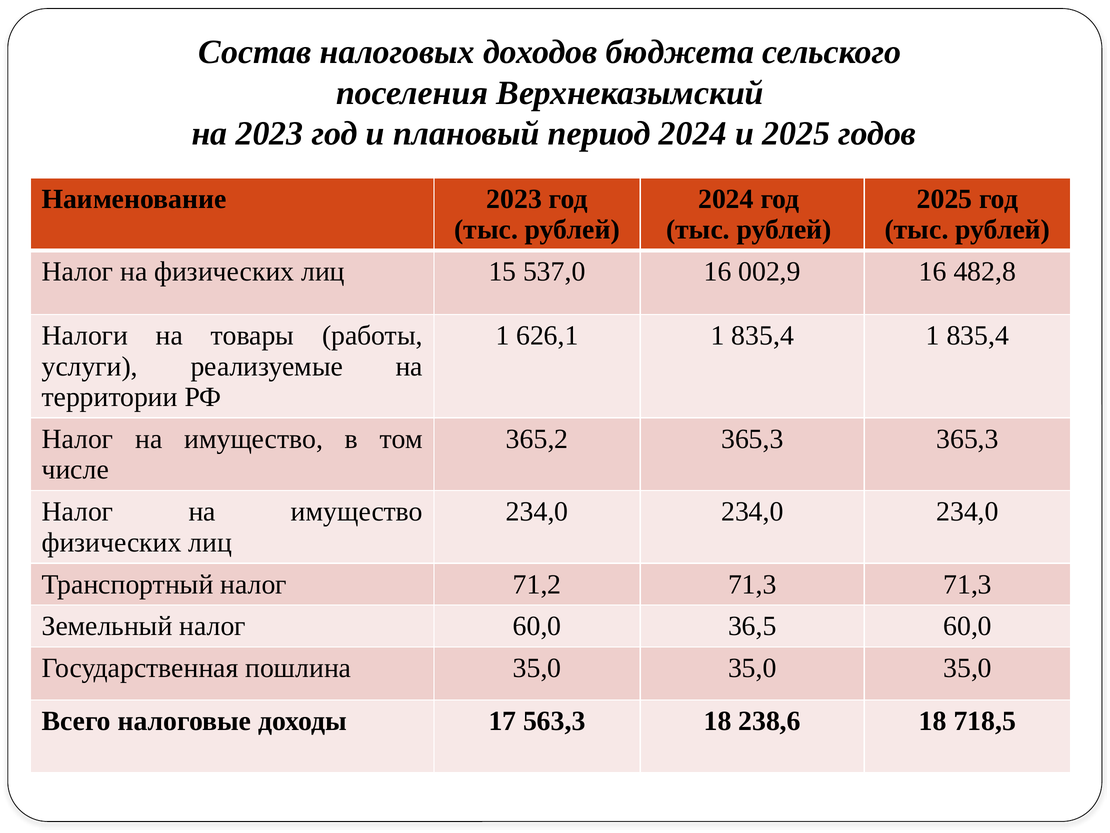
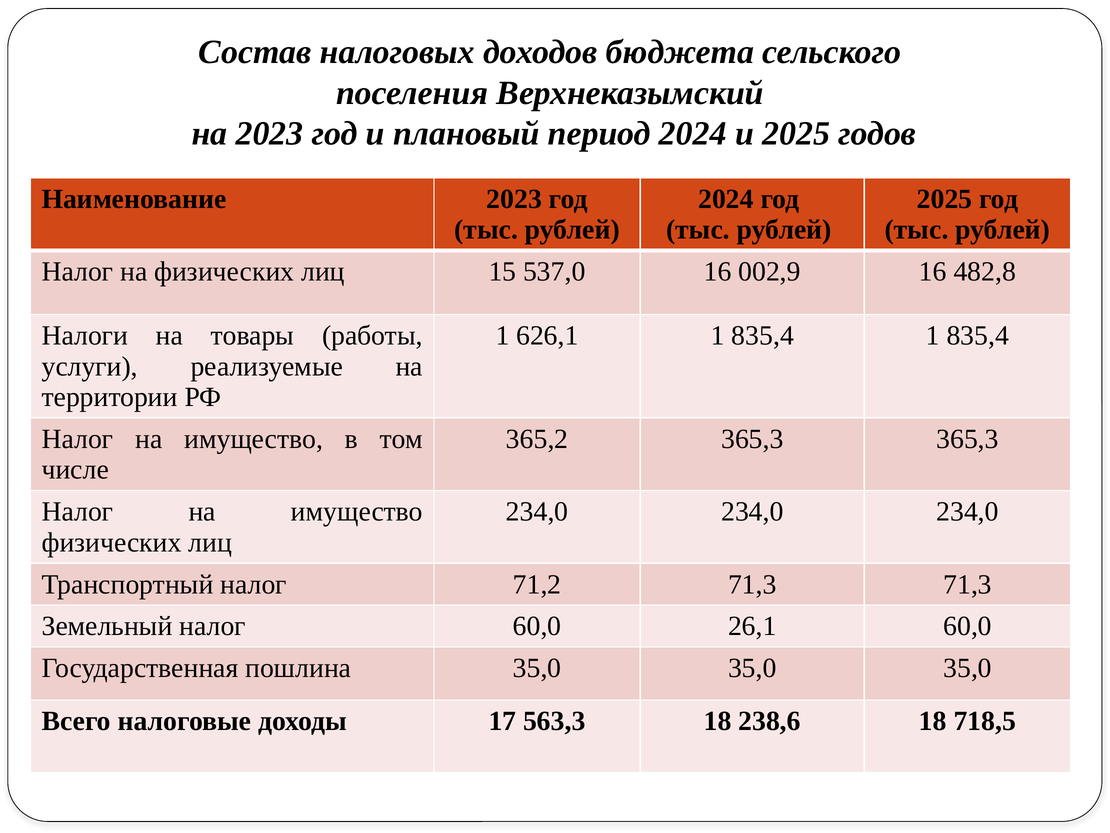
36,5: 36,5 -> 26,1
